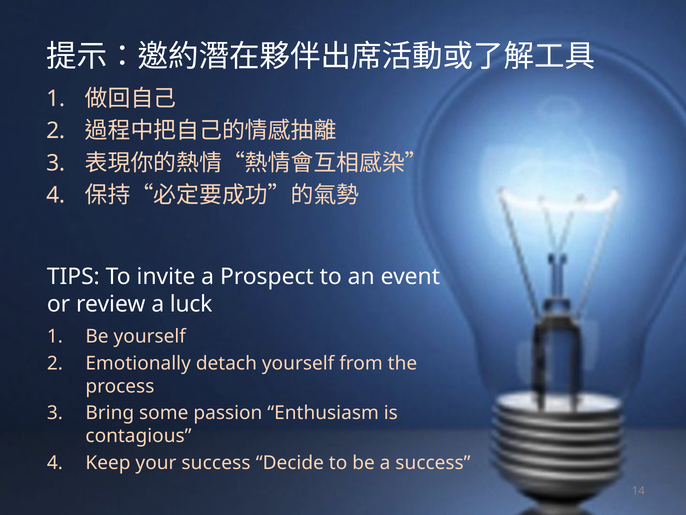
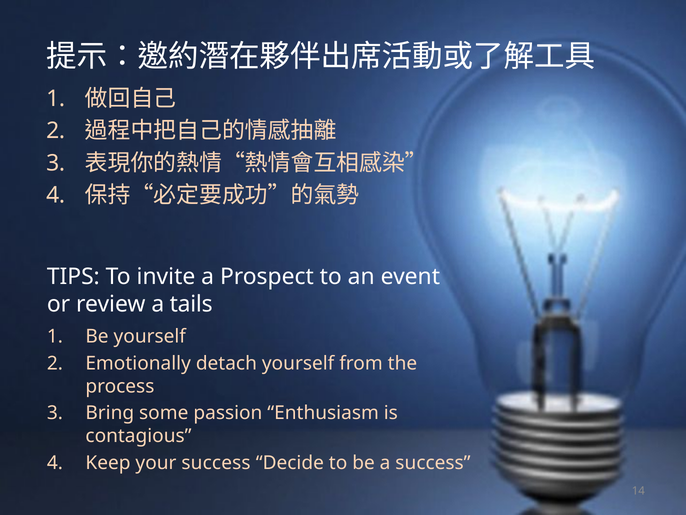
luck: luck -> tails
